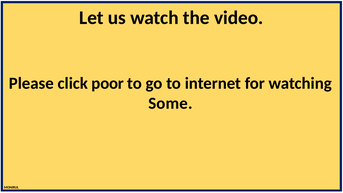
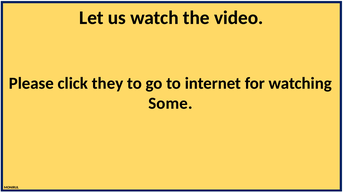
poor: poor -> they
